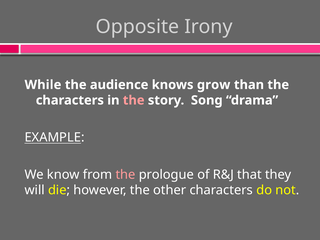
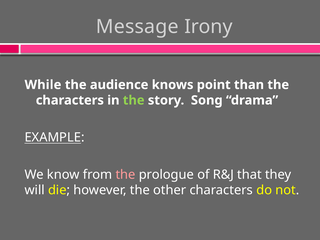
Opposite: Opposite -> Message
grow: grow -> point
the at (134, 100) colour: pink -> light green
